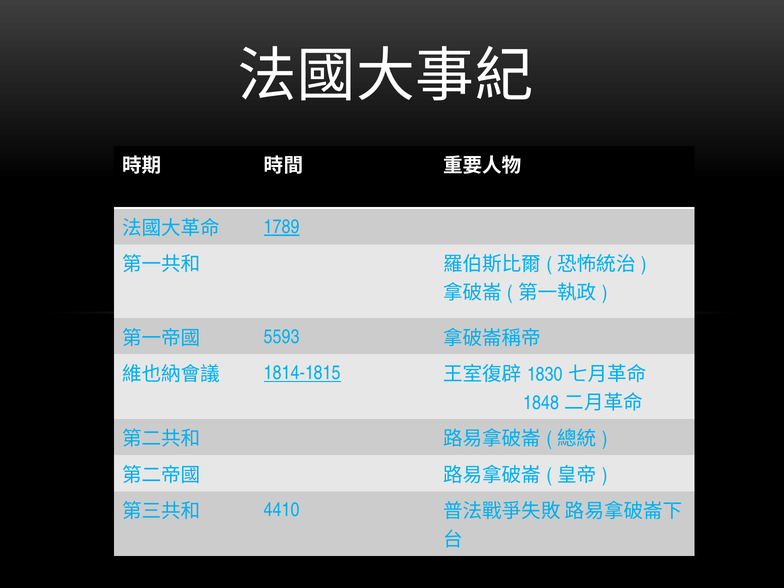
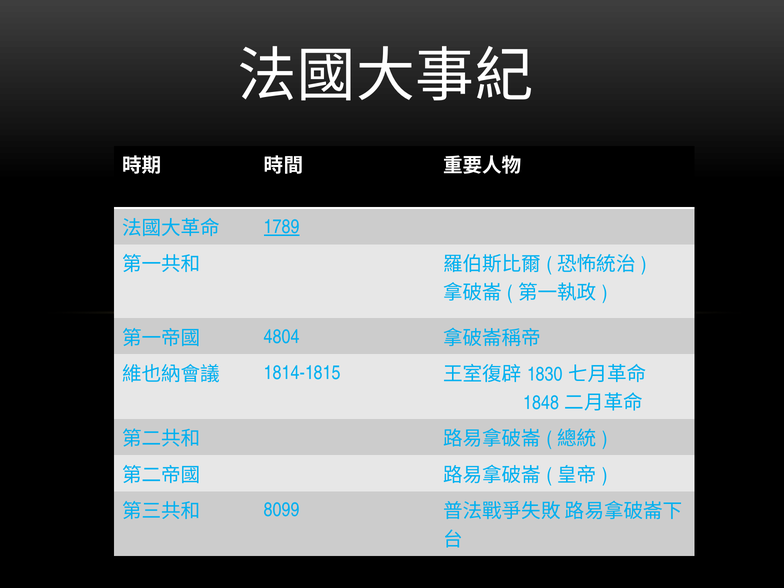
5593: 5593 -> 4804
1814-1815 underline: present -> none
4410: 4410 -> 8099
